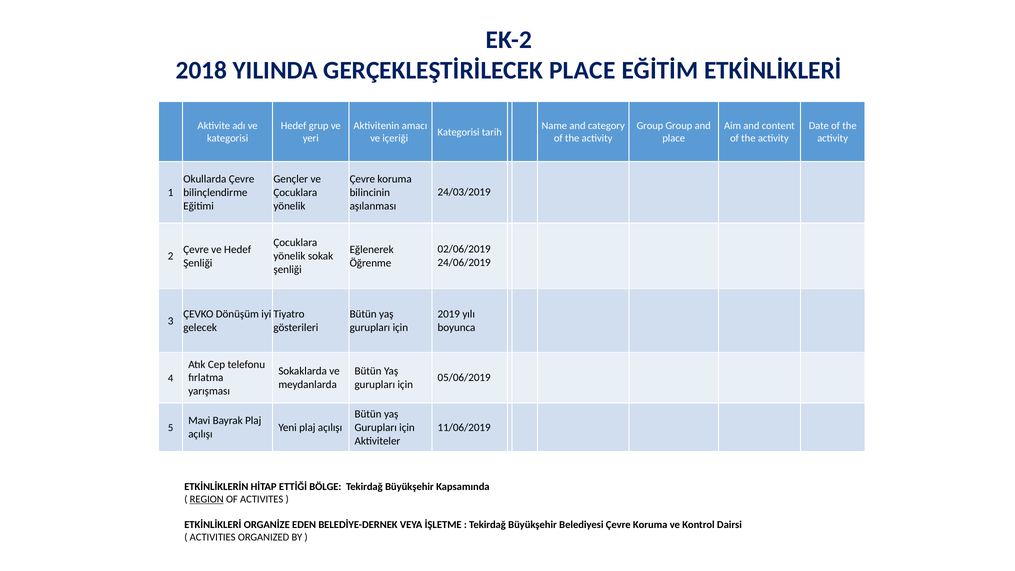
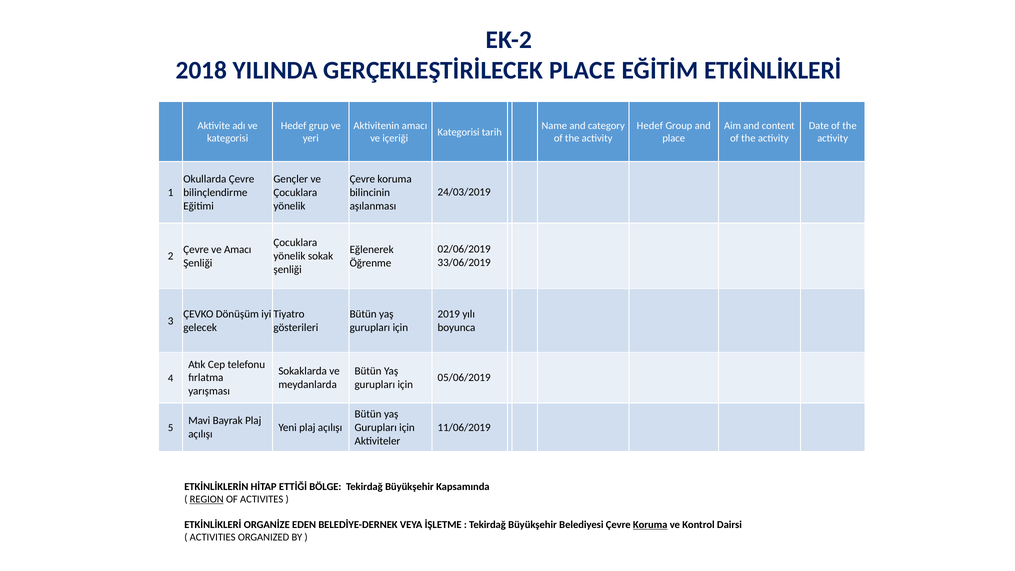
Group at (650, 126): Group -> Hedef
ve Hedef: Hedef -> Amacı
24/06/2019: 24/06/2019 -> 33/06/2019
Koruma at (650, 525) underline: none -> present
